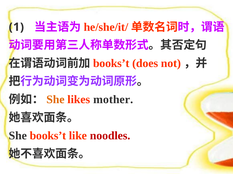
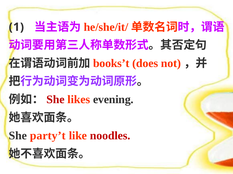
She at (56, 100) colour: orange -> red
mother: mother -> evening
She books’t: books’t -> party’t
